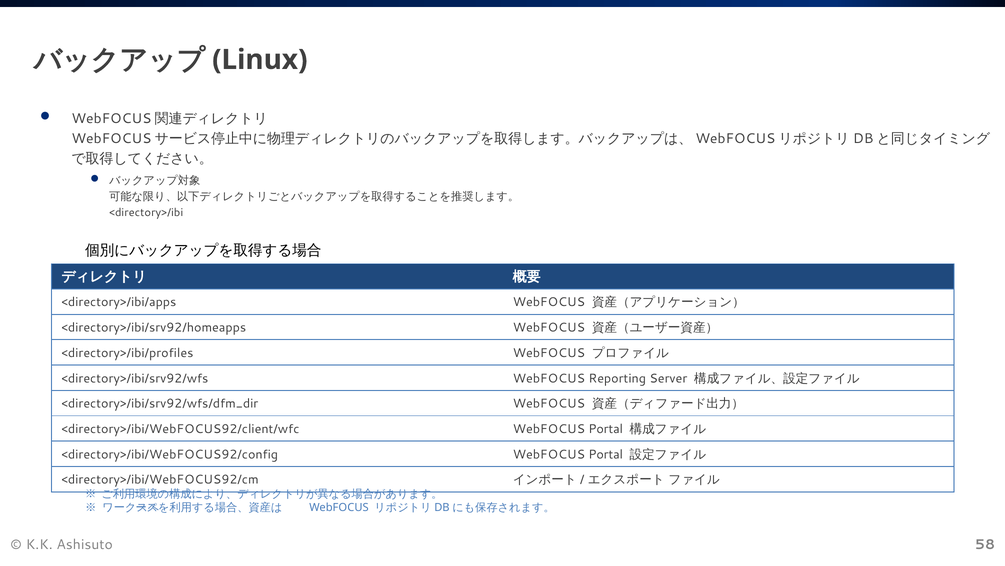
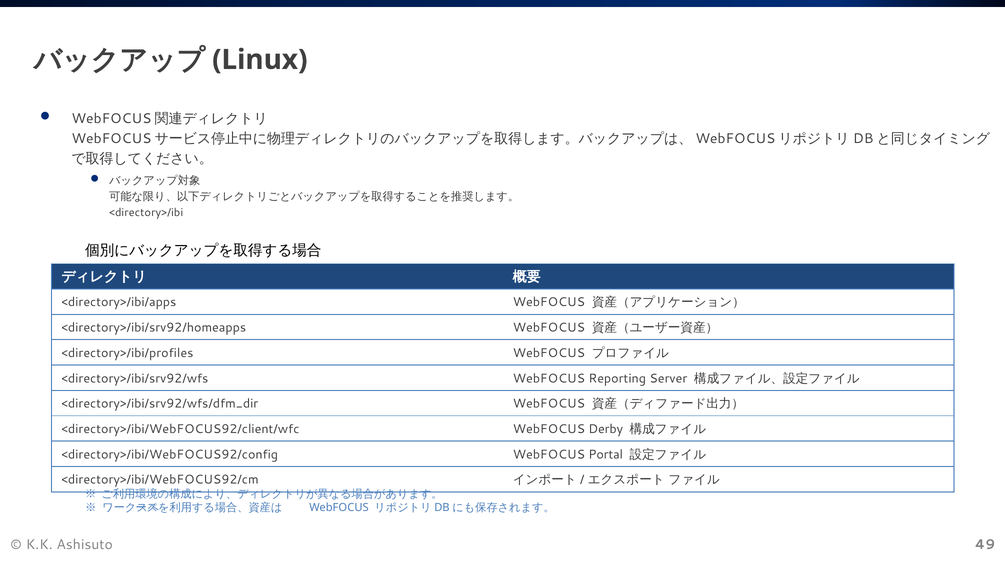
<directory>/ibi/WebFOCUS92/client/wfc WebFOCUS Portal: Portal -> Derby
58: 58 -> 49
